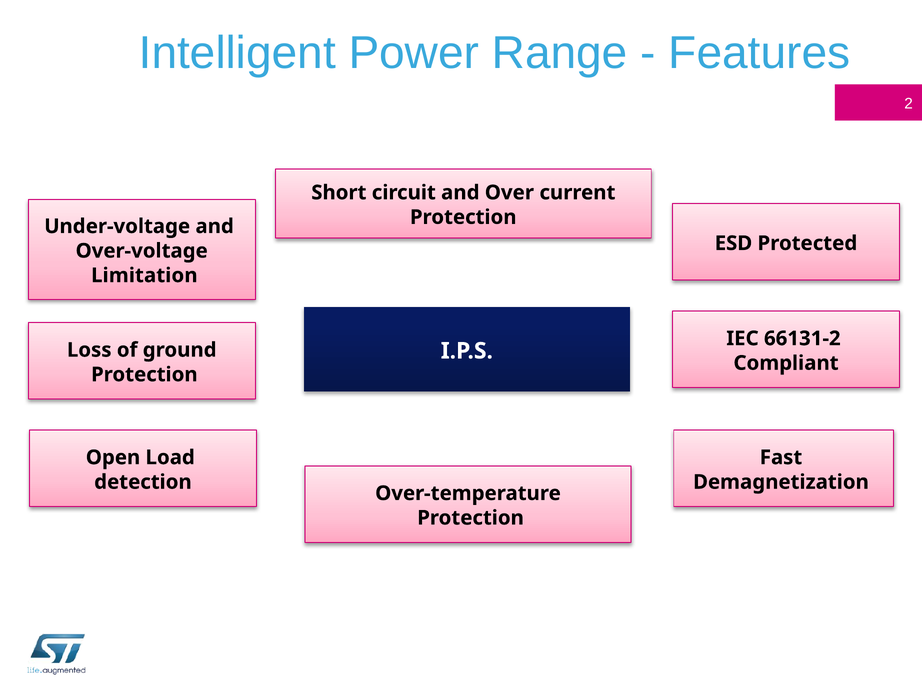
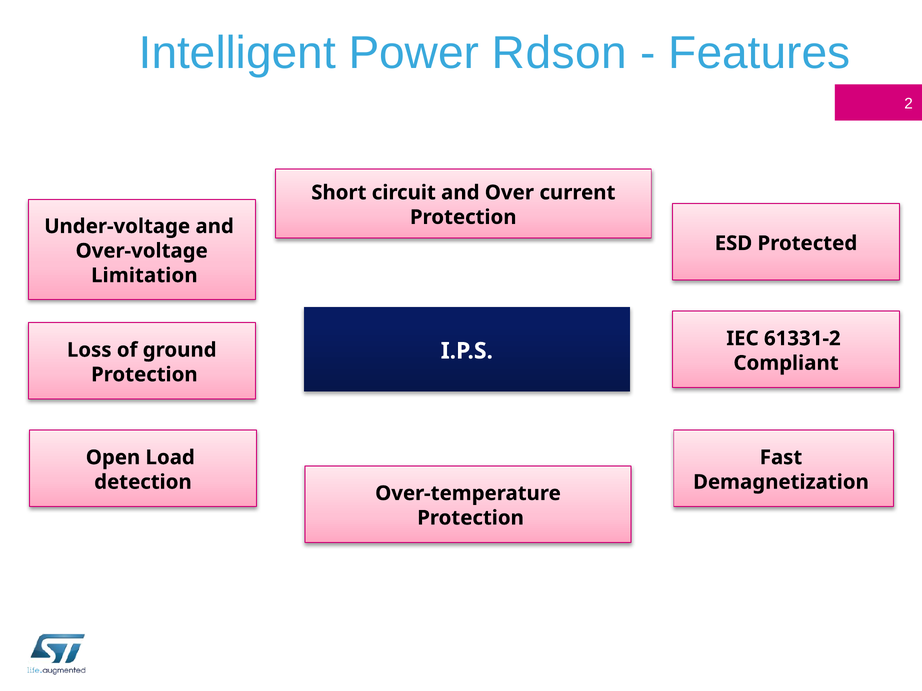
Range: Range -> Rdson
66131-2: 66131-2 -> 61331-2
